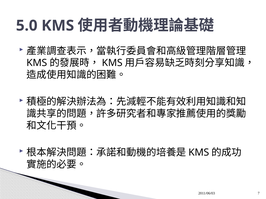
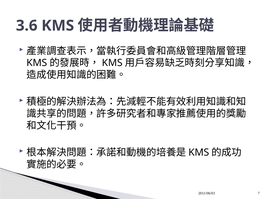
5.0: 5.0 -> 3.6
